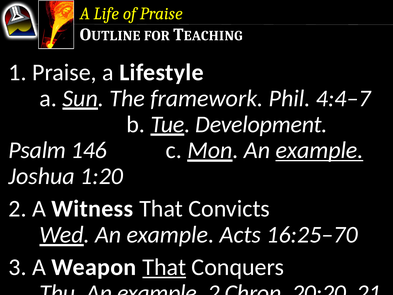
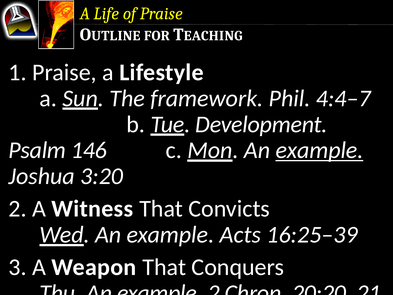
1:20: 1:20 -> 3:20
16:25–70: 16:25–70 -> 16:25–39
That at (164, 267) underline: present -> none
